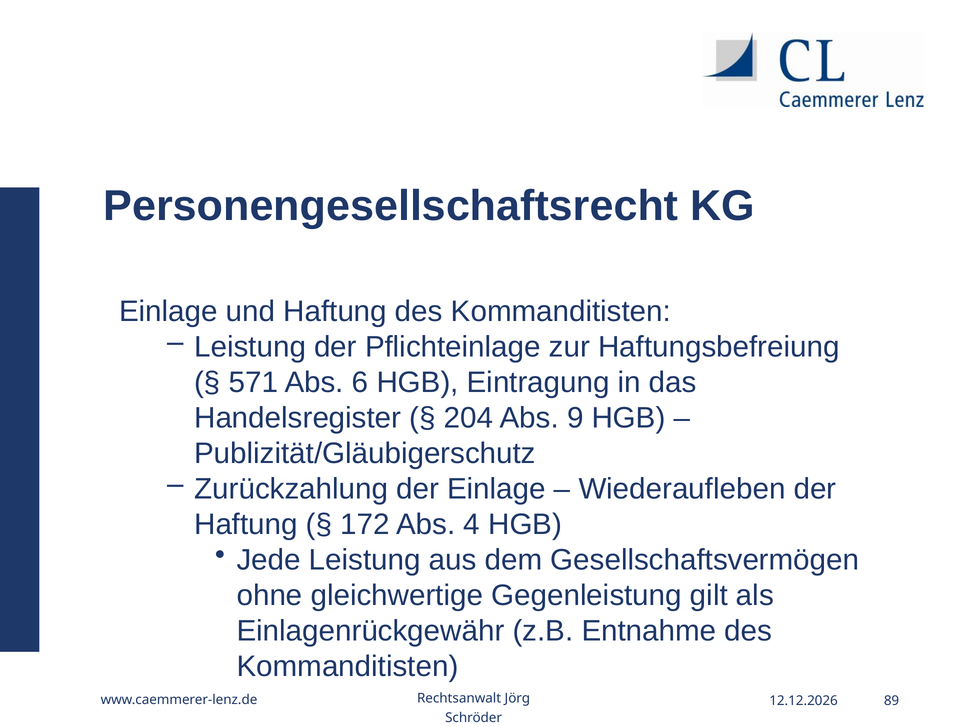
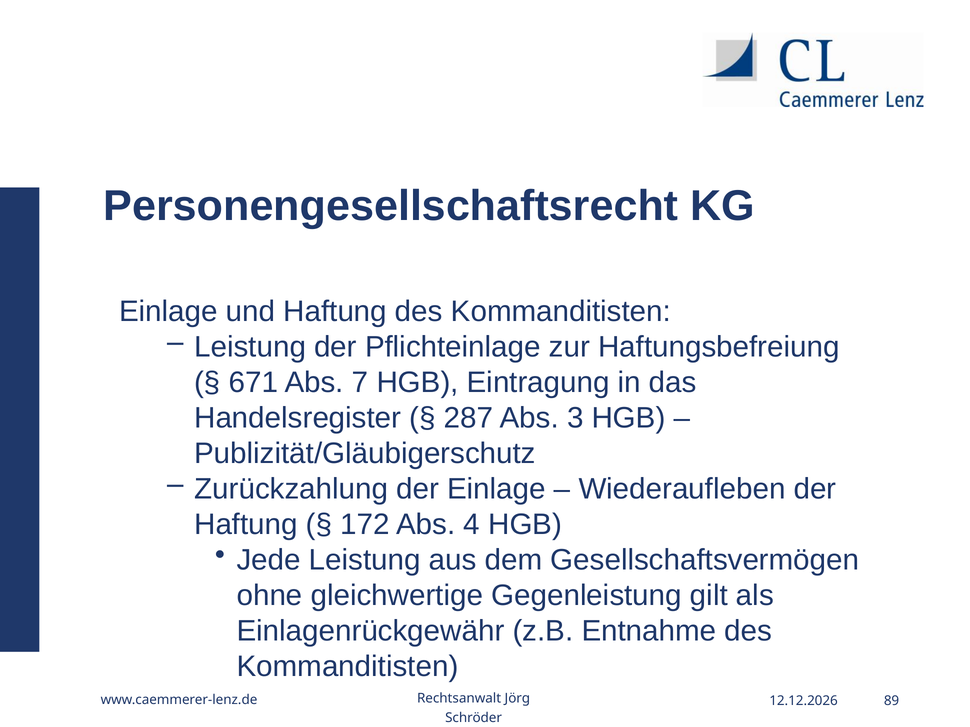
571: 571 -> 671
6: 6 -> 7
204: 204 -> 287
9: 9 -> 3
